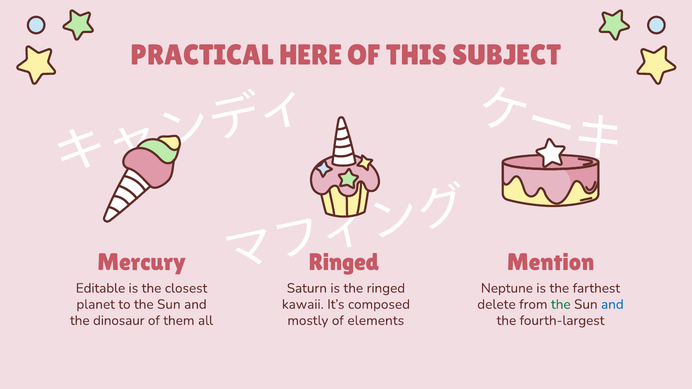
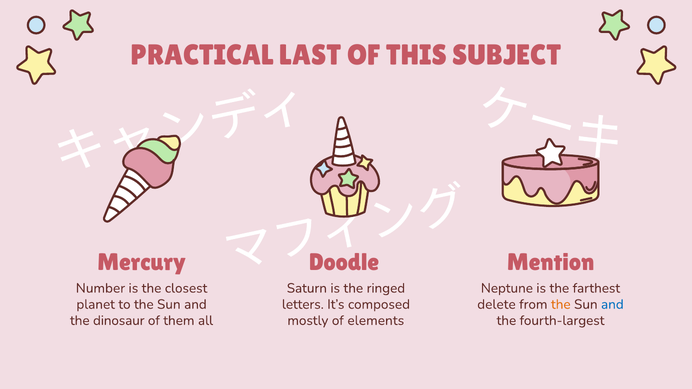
HERE: HERE -> LAST
Ringed at (344, 262): Ringed -> Doodle
Editable: Editable -> Number
kawaii: kawaii -> letters
the at (561, 305) colour: green -> orange
